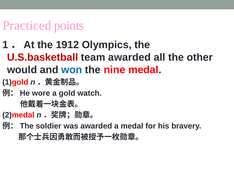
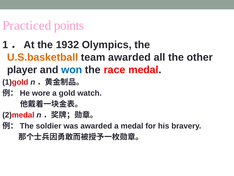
1912: 1912 -> 1932
U.S.basketball colour: red -> orange
would: would -> player
nine: nine -> race
